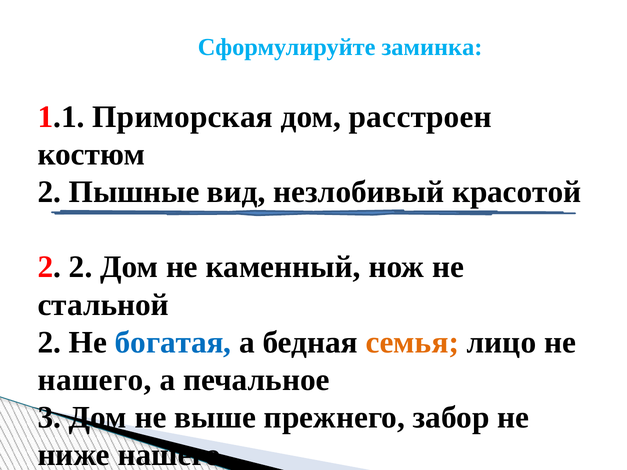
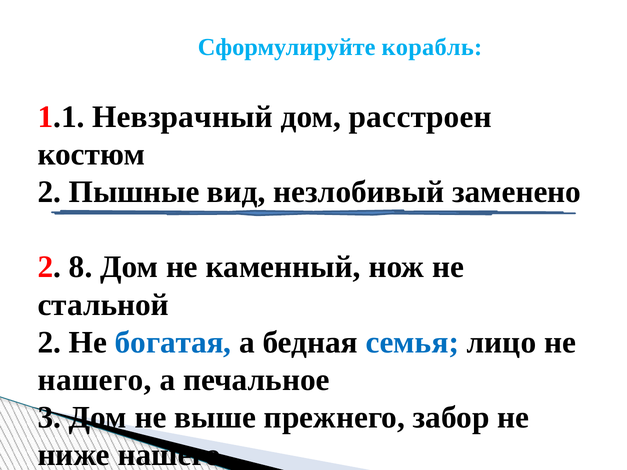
заминка: заминка -> корабль
Приморская: Приморская -> Невзрачный
красотой: красотой -> заменено
2 2: 2 -> 8
семья colour: orange -> blue
